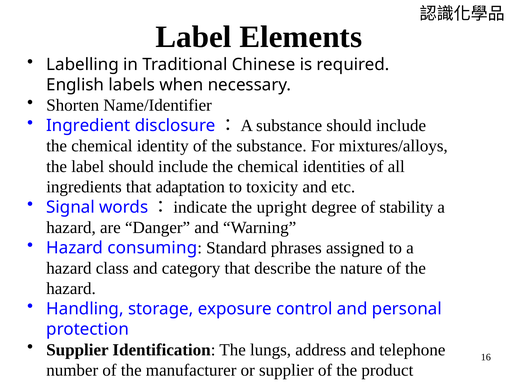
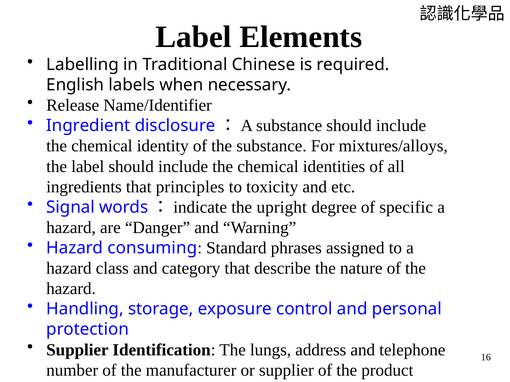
Shorten: Shorten -> Release
adaptation: adaptation -> principles
stability: stability -> specific
